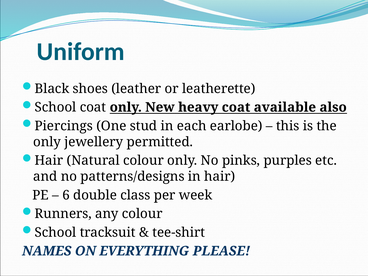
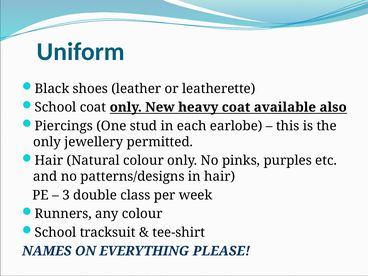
6: 6 -> 3
